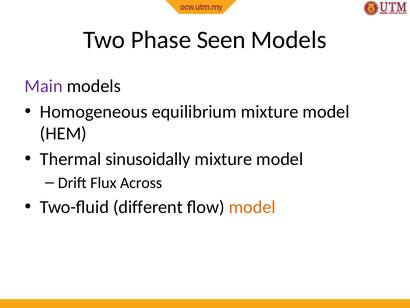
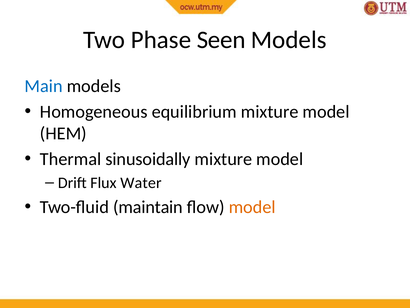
Main colour: purple -> blue
Across: Across -> Water
different: different -> maintain
